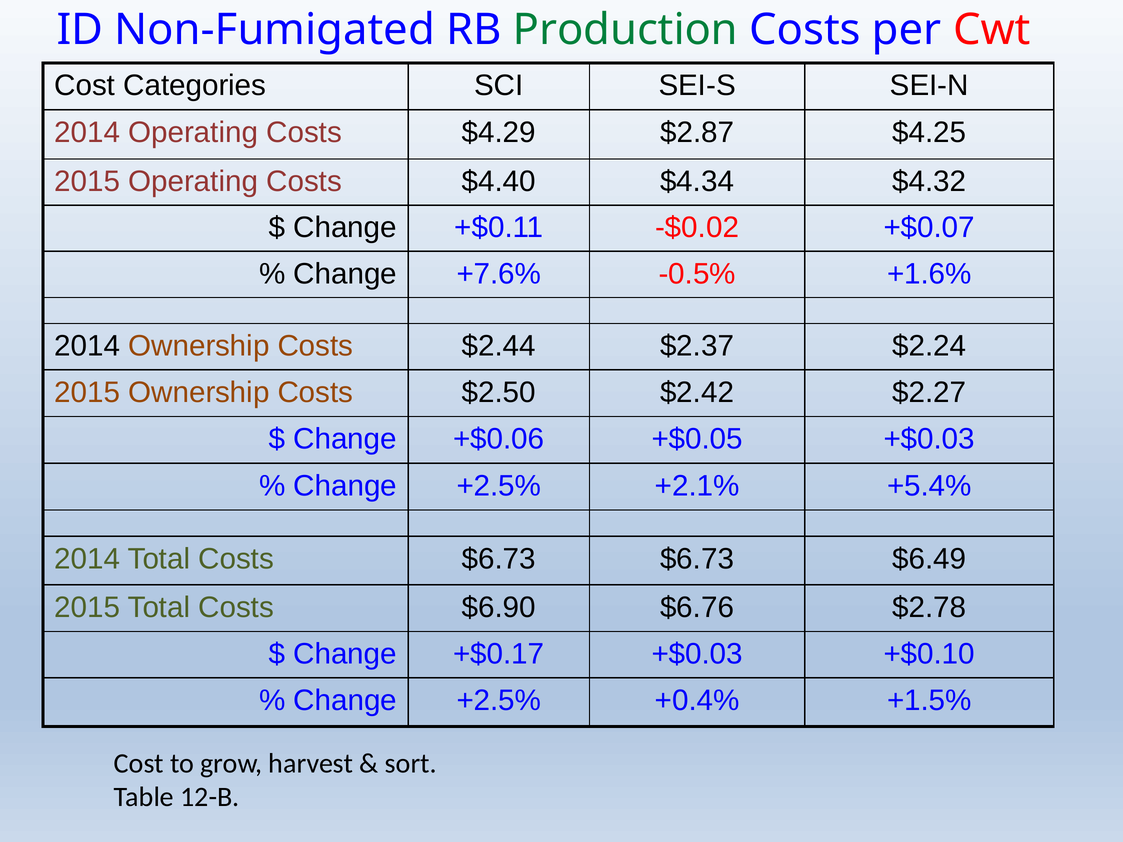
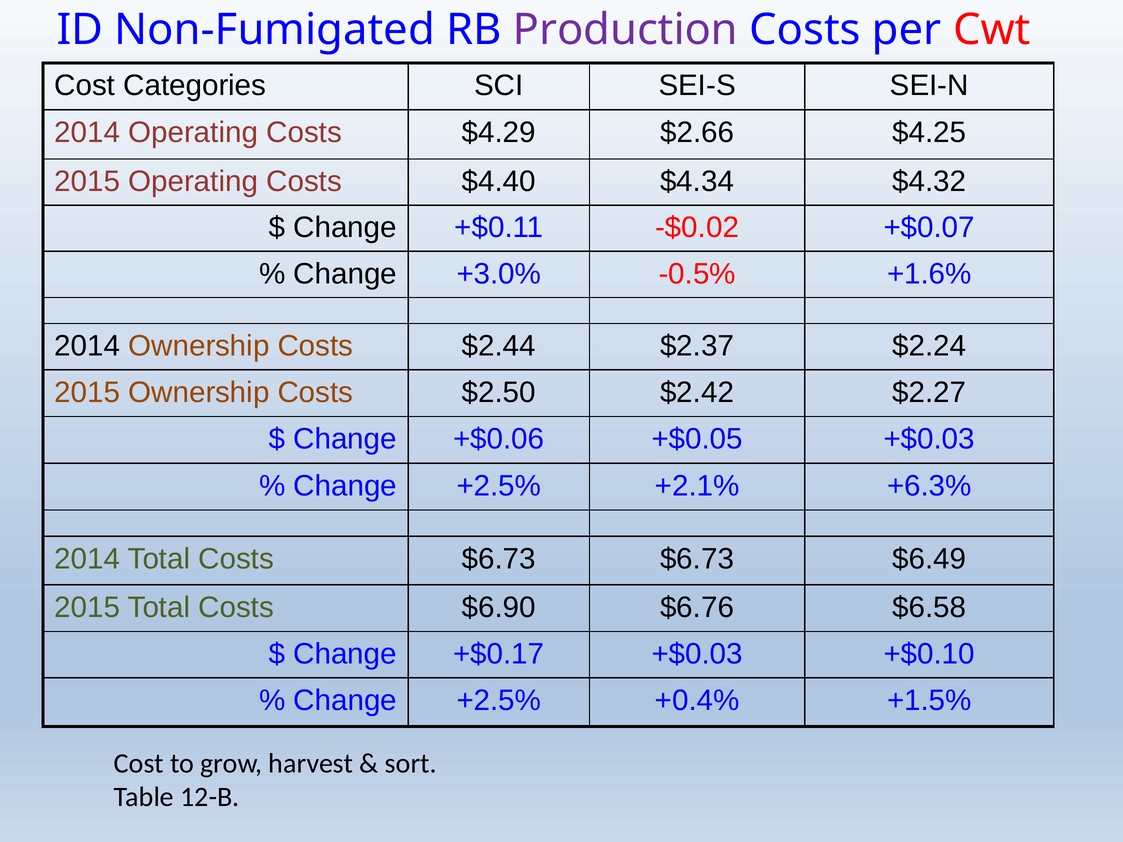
Production colour: green -> purple
$2.87: $2.87 -> $2.66
+7.6%: +7.6% -> +3.0%
+5.4%: +5.4% -> +6.3%
$2.78: $2.78 -> $6.58
